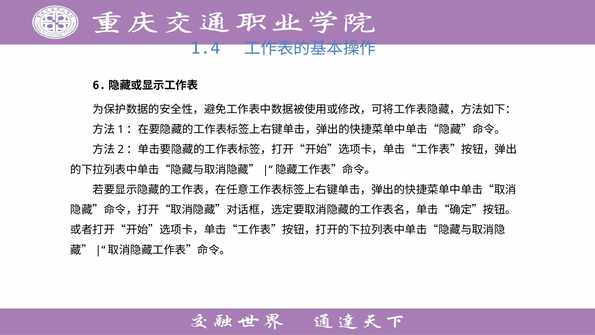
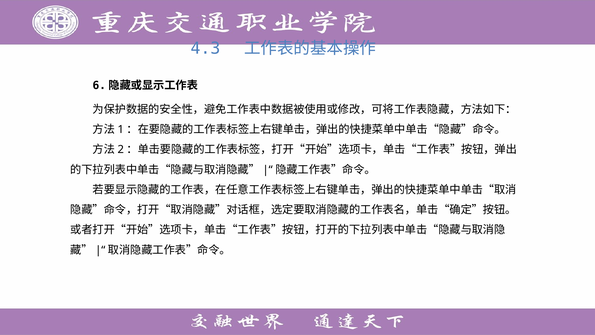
1.4: 1.4 -> 4.3
